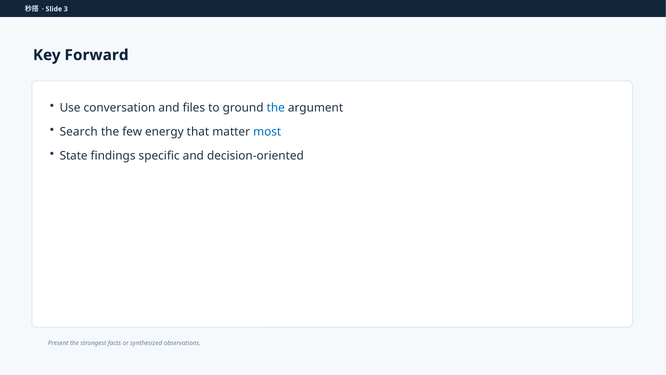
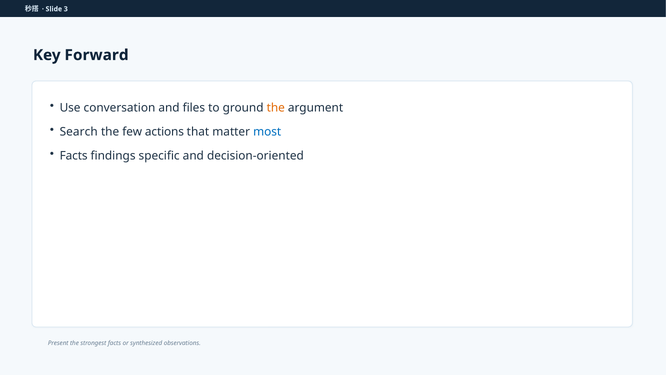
the at (276, 108) colour: blue -> orange
energy: energy -> actions
State at (74, 156): State -> Facts
